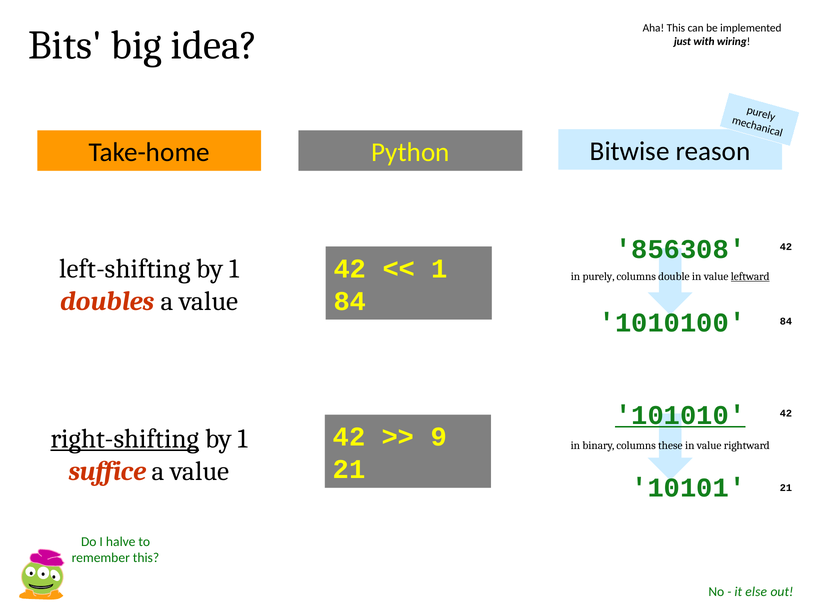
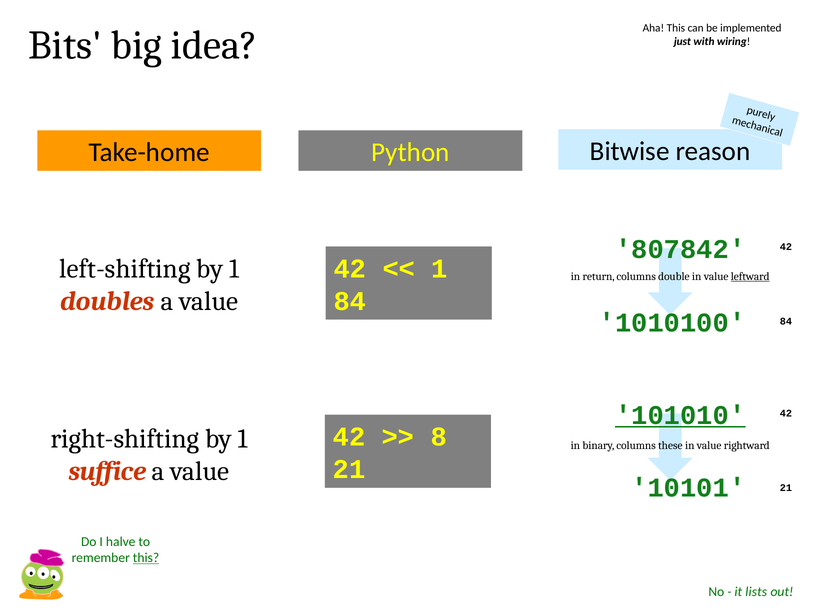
856308: 856308 -> 807842
in purely: purely -> return
9: 9 -> 8
right-shifting underline: present -> none
this at (146, 558) underline: none -> present
else: else -> lists
